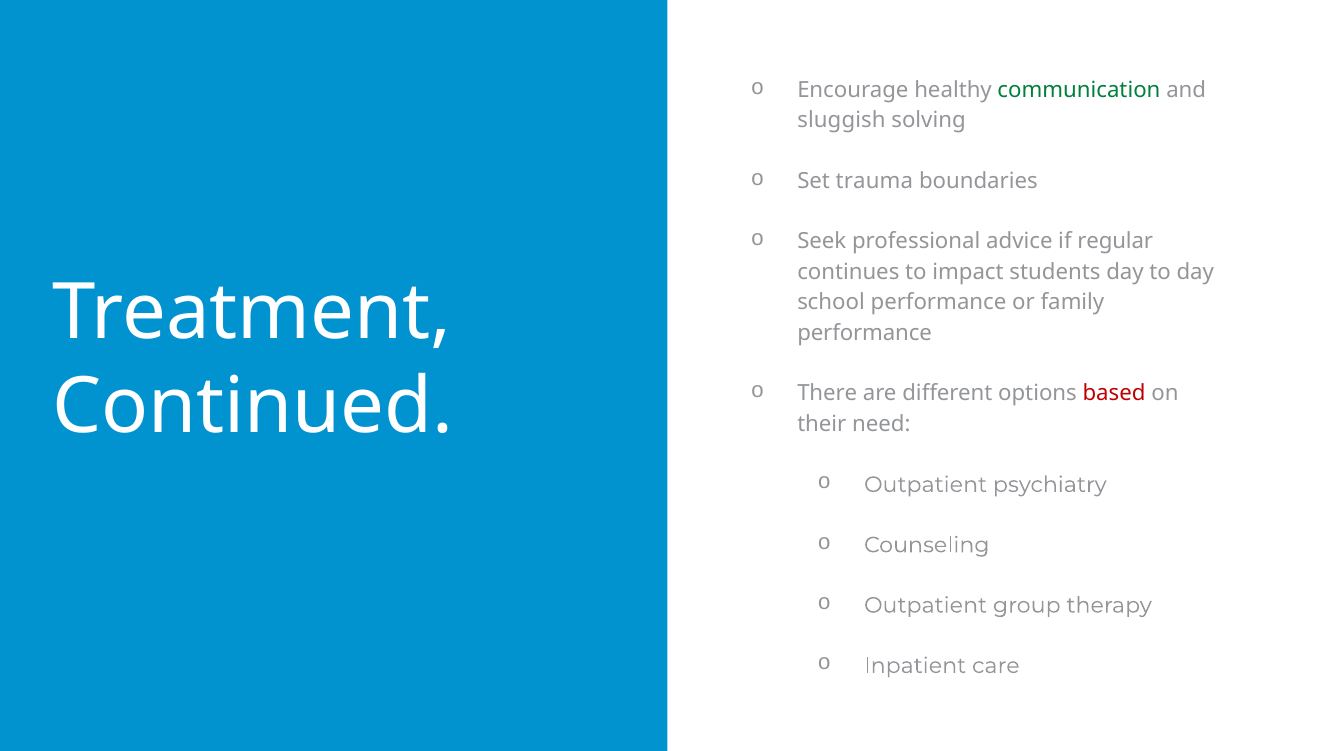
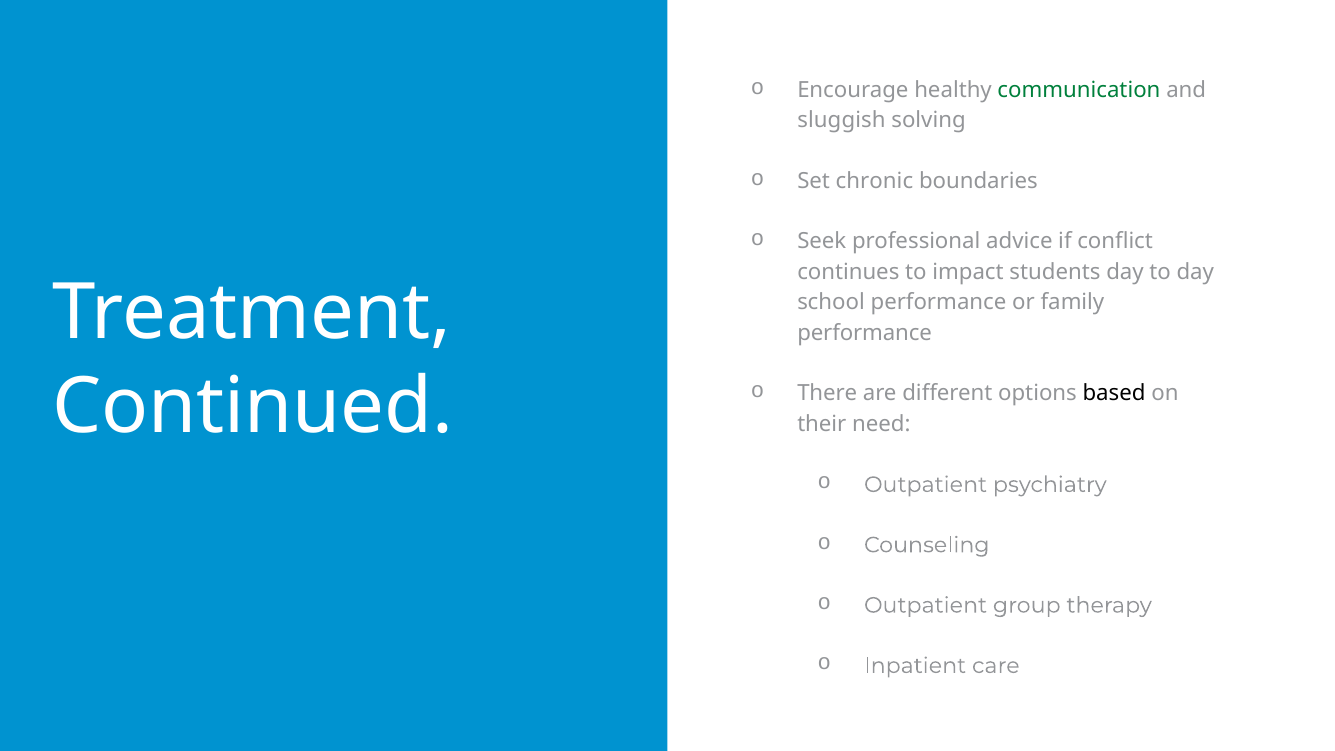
trauma: trauma -> chronic
regular: regular -> conflict
based colour: red -> black
